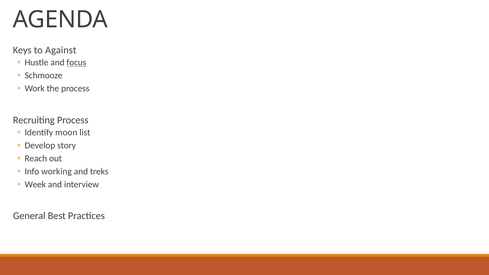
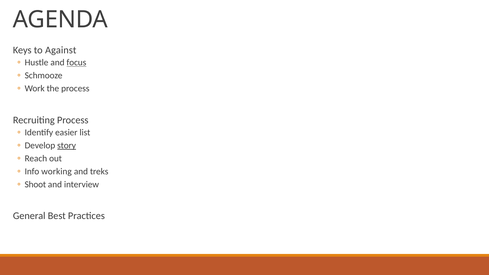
moon: moon -> easier
story underline: none -> present
Week: Week -> Shoot
